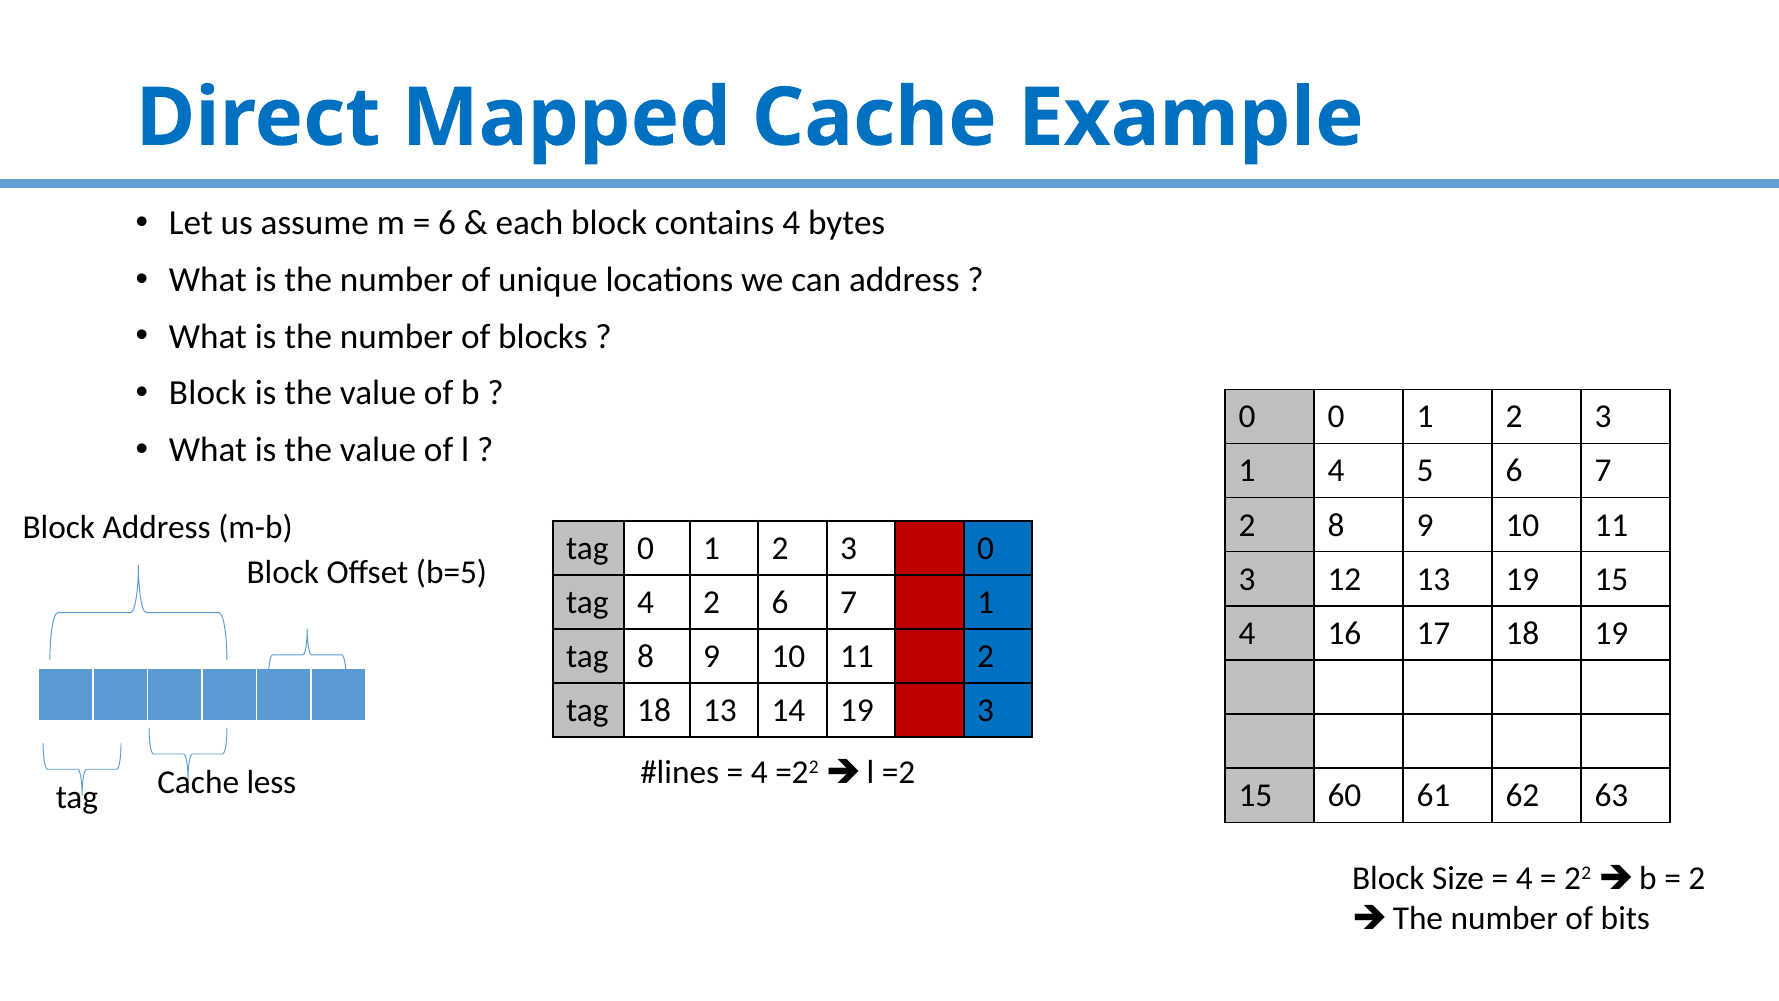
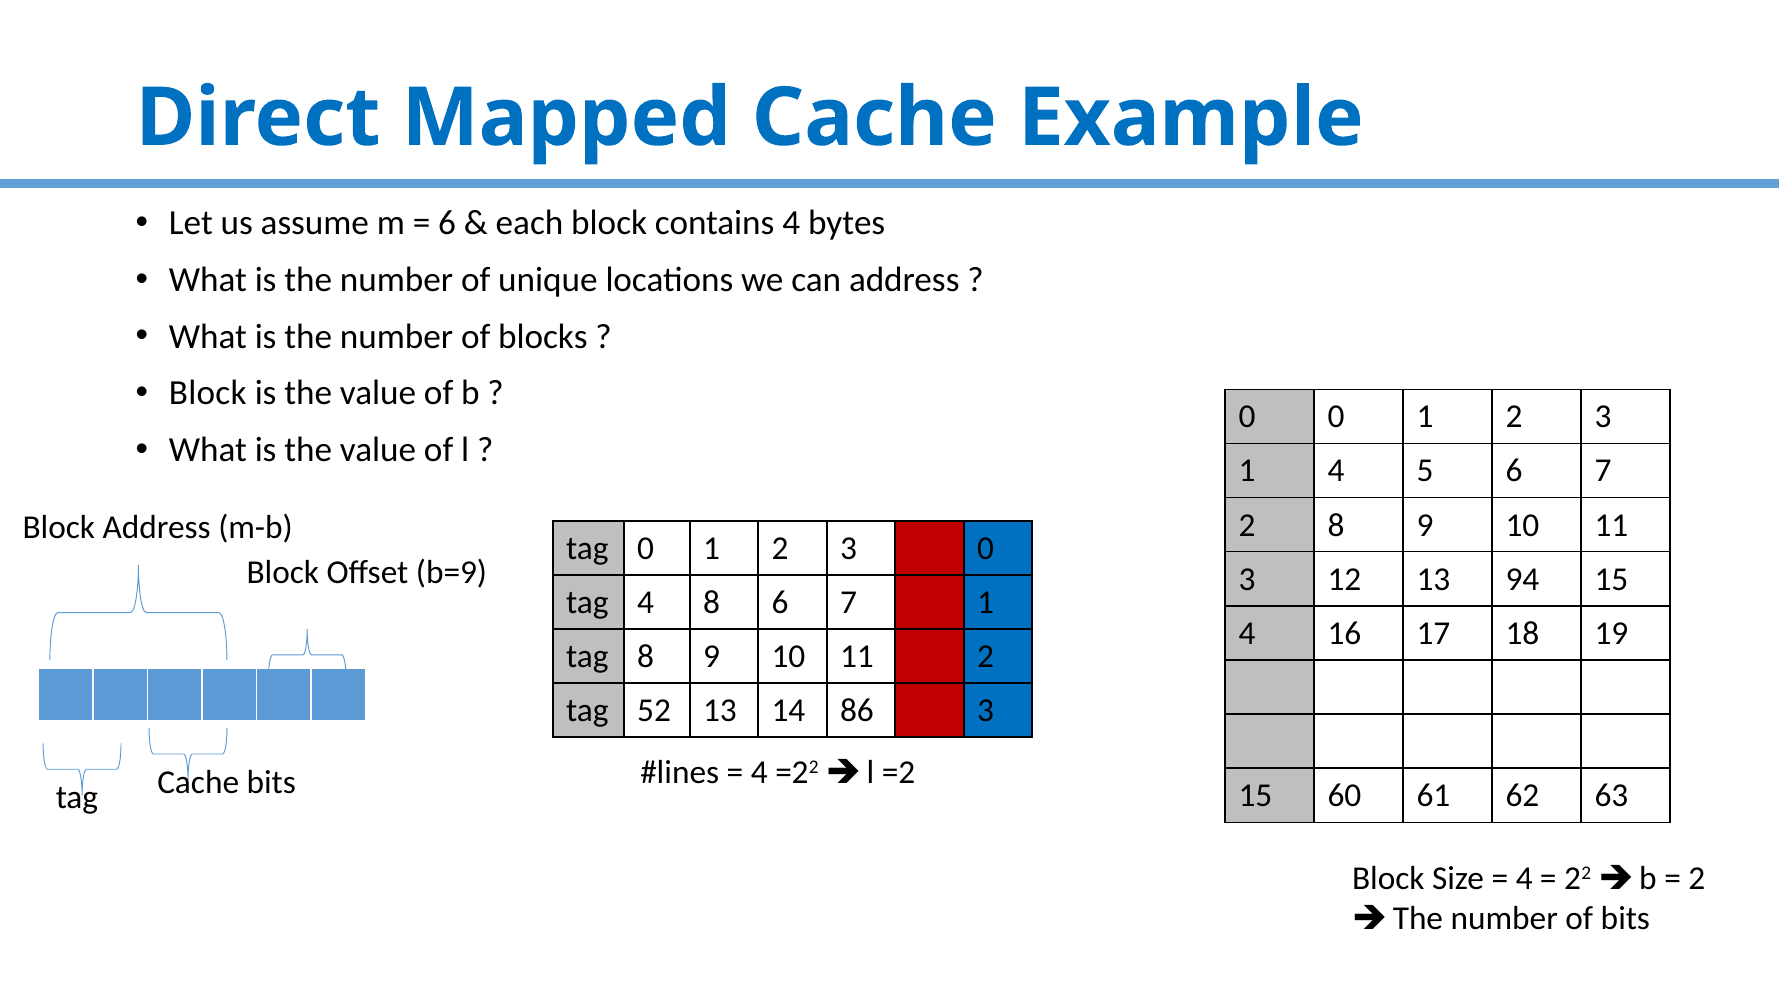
b=5: b=5 -> b=9
13 19: 19 -> 94
4 2: 2 -> 8
tag 18: 18 -> 52
14 19: 19 -> 86
Cache less: less -> bits
